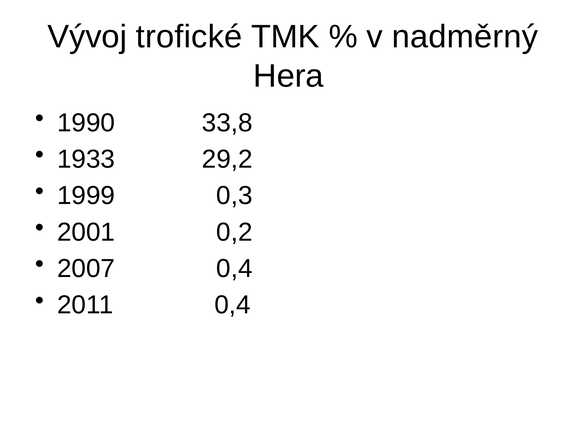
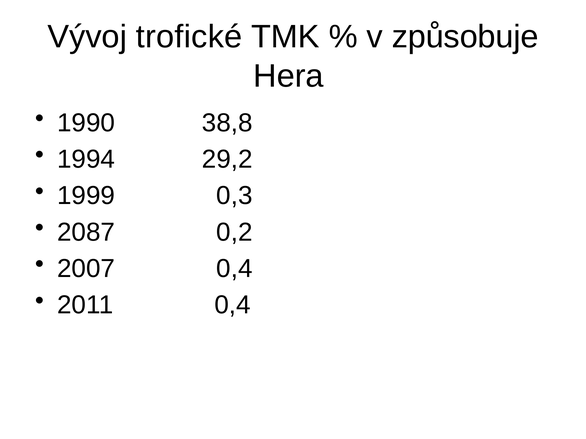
nadměrný: nadměrný -> způsobuje
33,8: 33,8 -> 38,8
1933: 1933 -> 1994
2001: 2001 -> 2087
